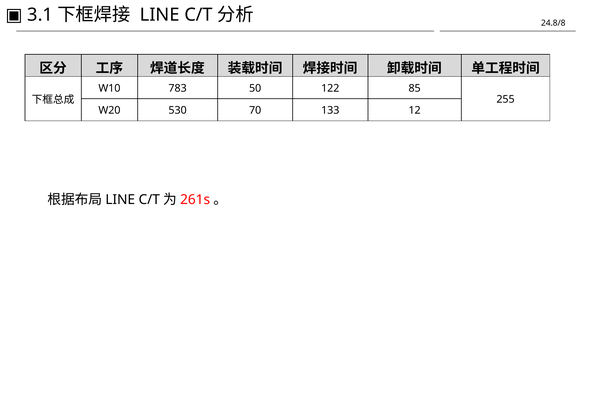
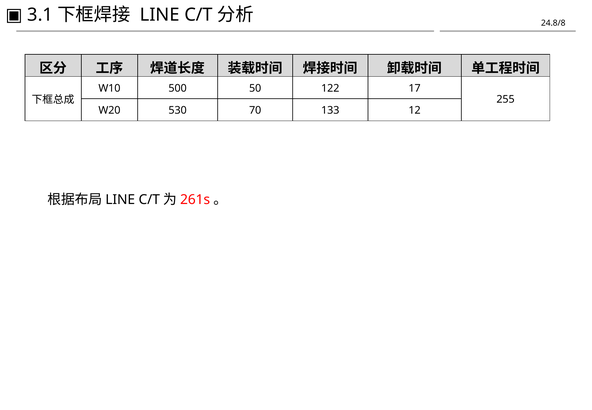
783: 783 -> 500
85: 85 -> 17
